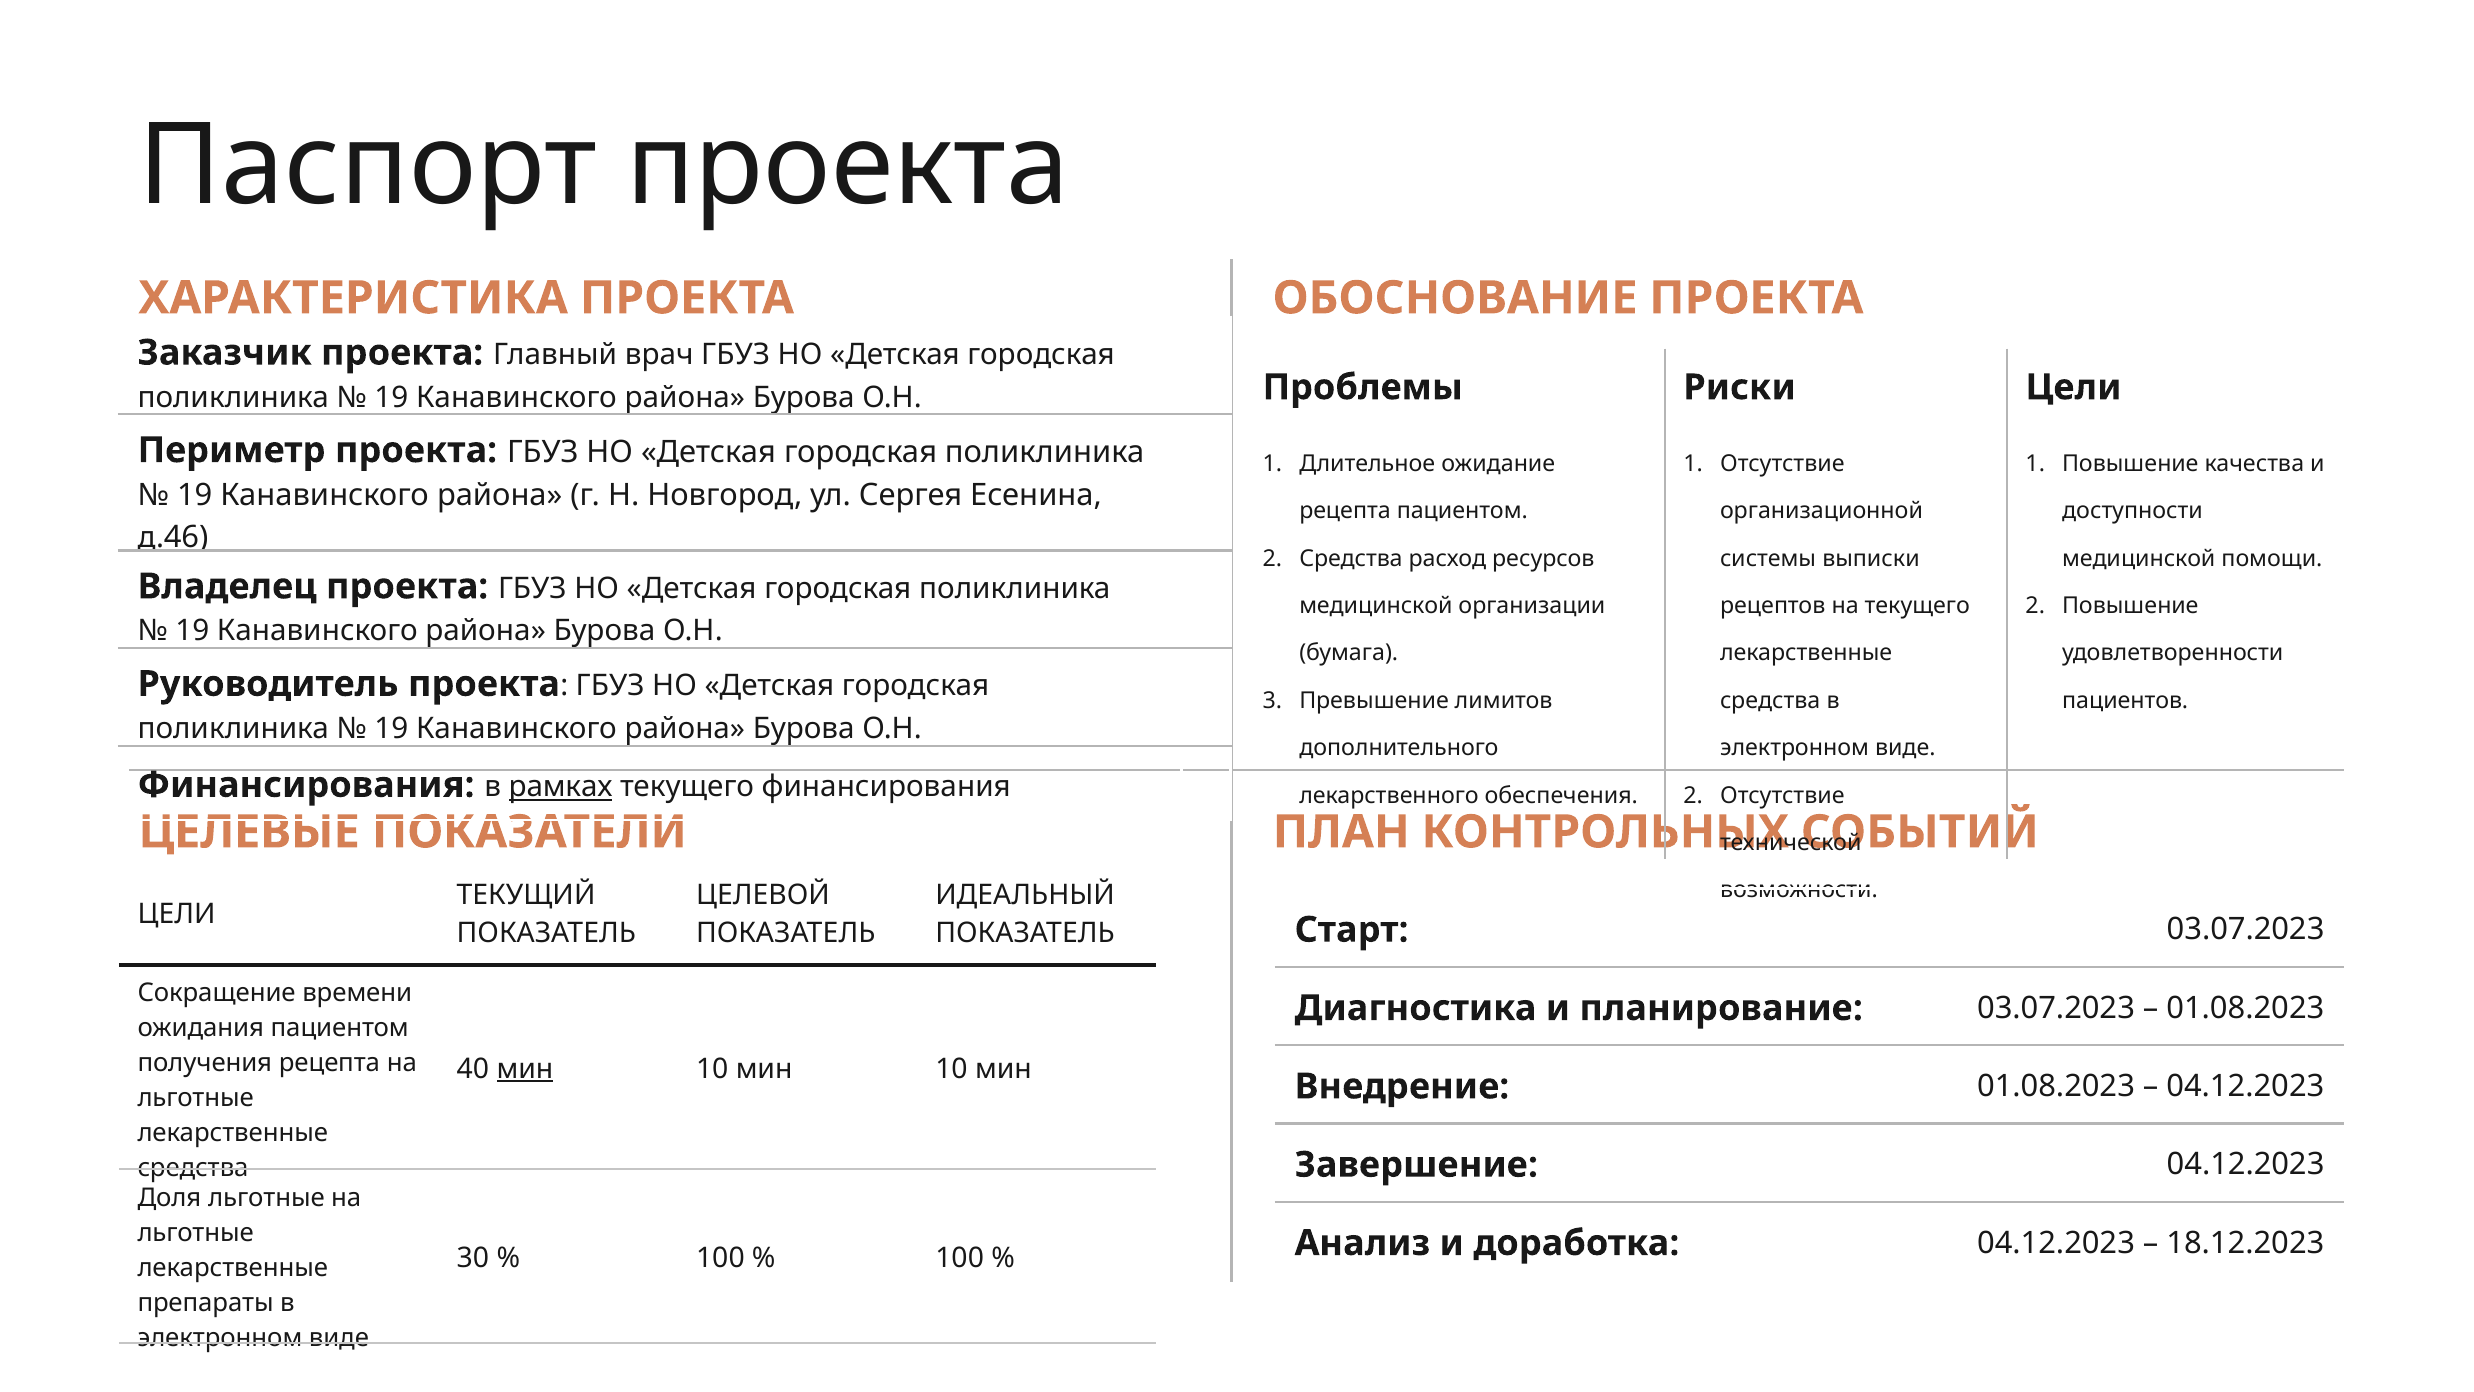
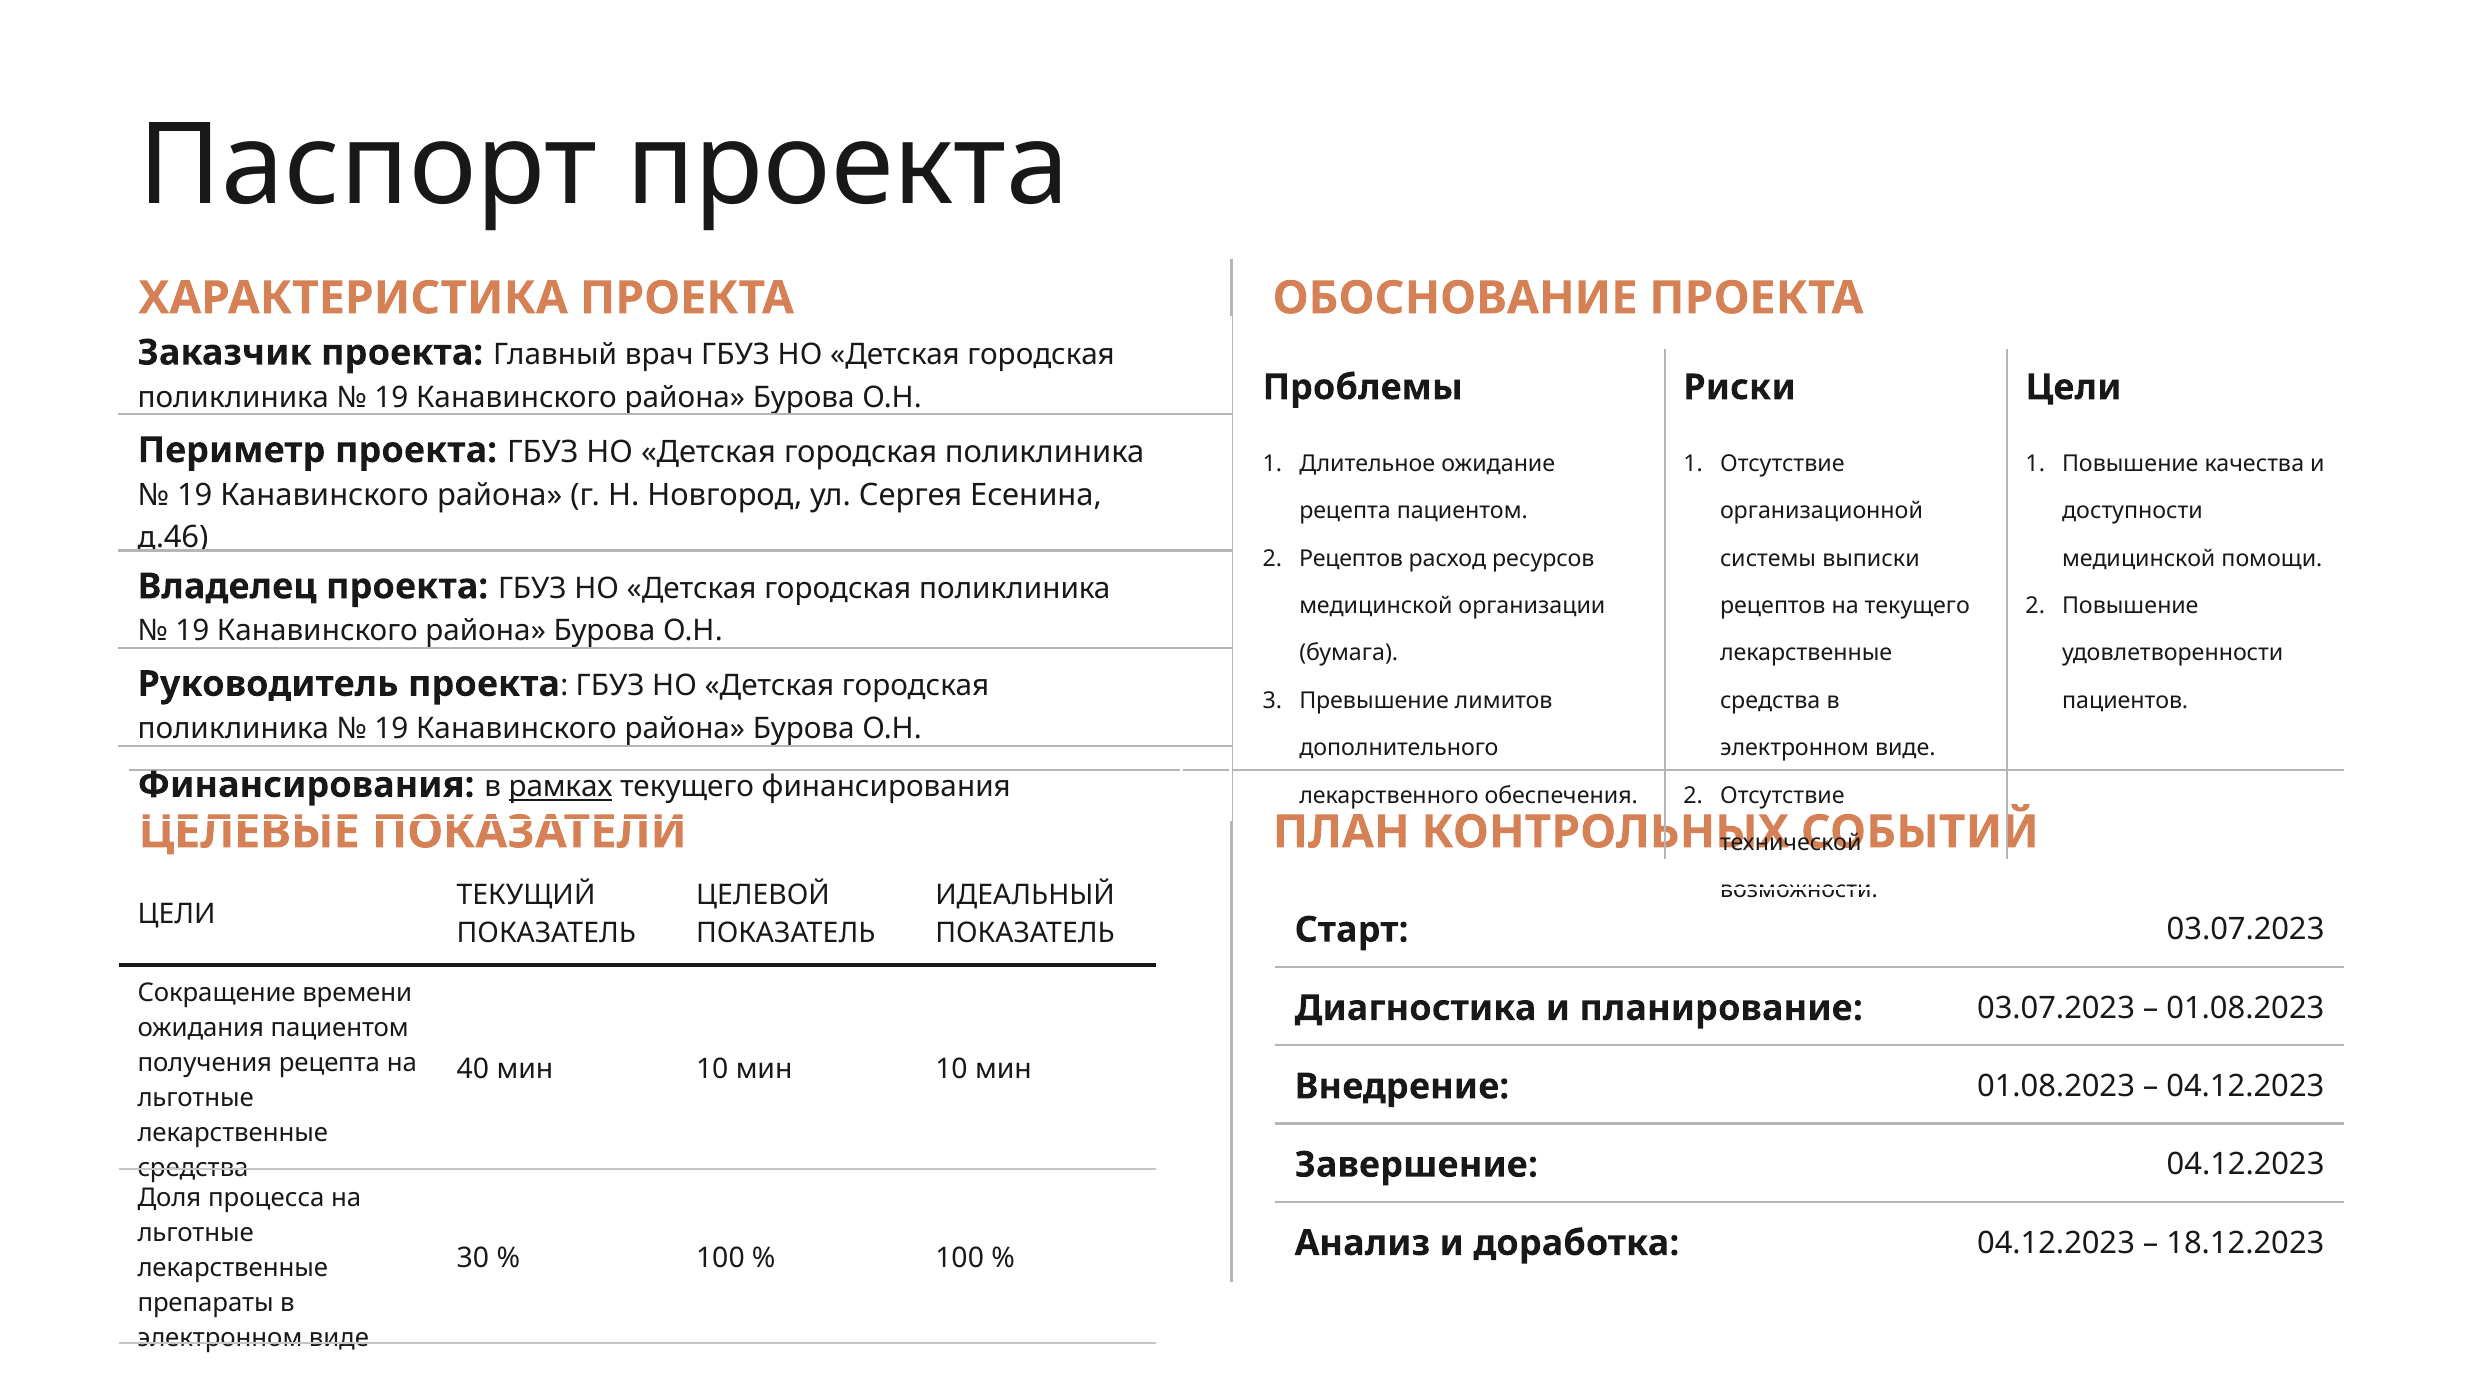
Средства at (1351, 558): Средства -> Рецептов
мин at (525, 1068) underline: present -> none
Доля льготные: льготные -> процесса
